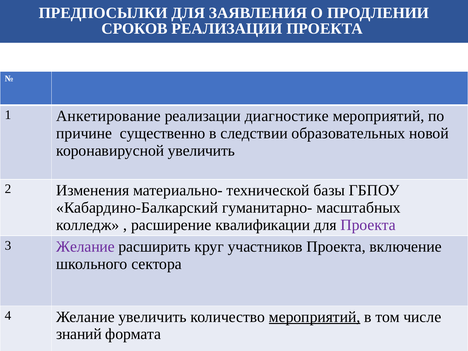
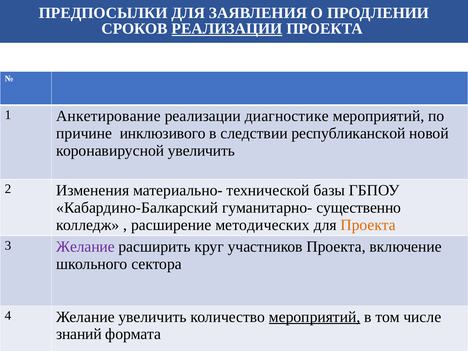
РЕАЛИЗАЦИИ at (227, 29) underline: none -> present
существенно: существенно -> инклюзивого
образовательных: образовательных -> республиканской
масштабных: масштабных -> существенно
квалификации: квалификации -> методических
Проекта at (368, 225) colour: purple -> orange
